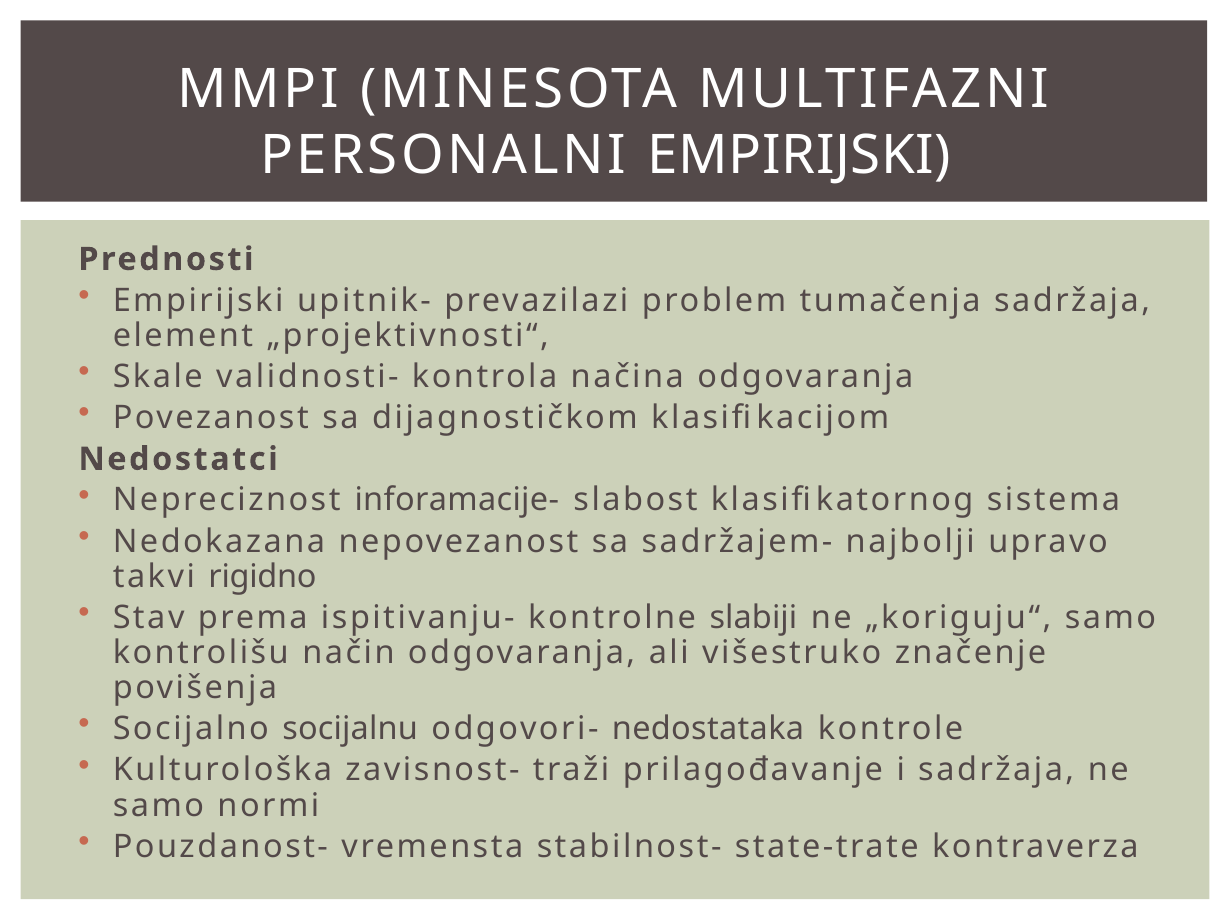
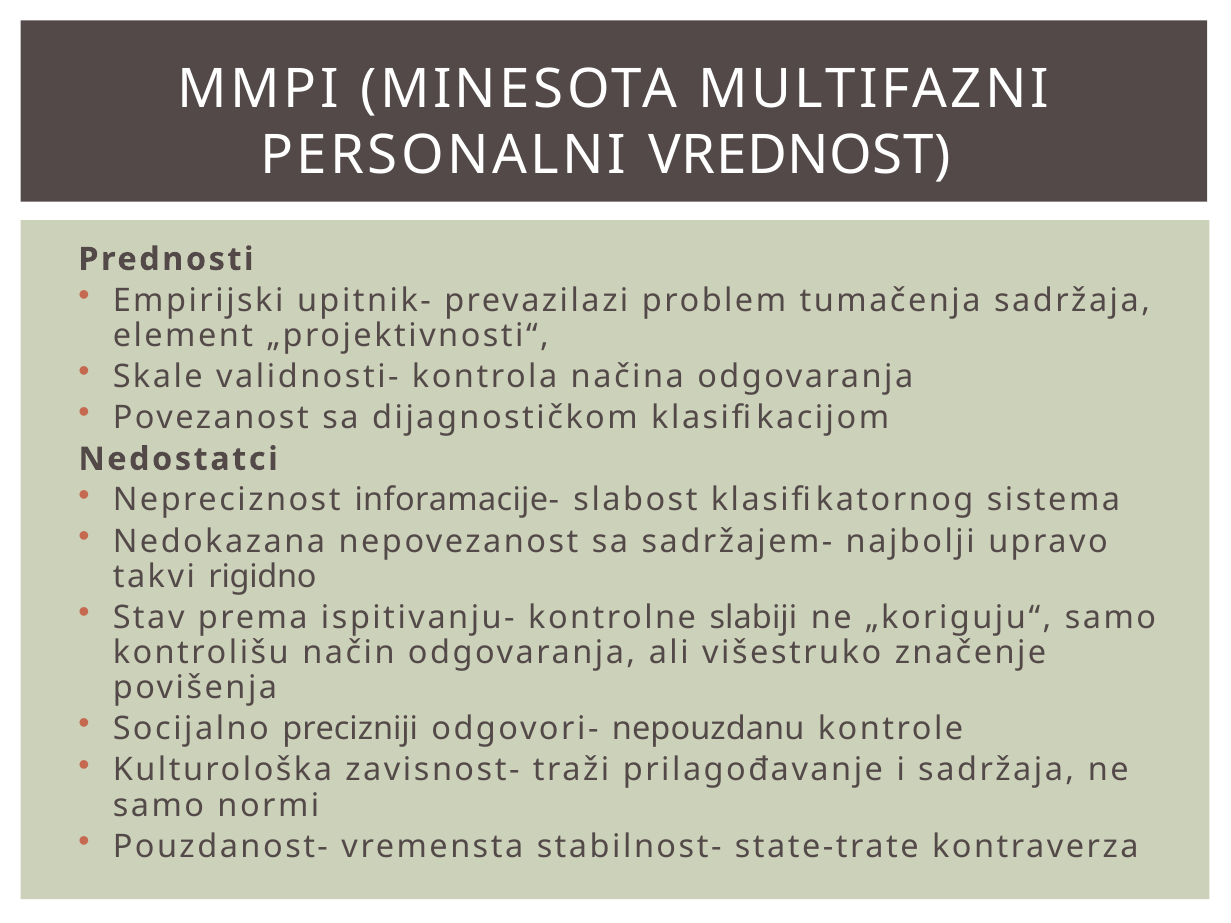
PERSONALNI EMPIRIJSKI: EMPIRIJSKI -> VREDNOST
socijalnu: socijalnu -> precizniji
nedostataka: nedostataka -> nepouzdanu
